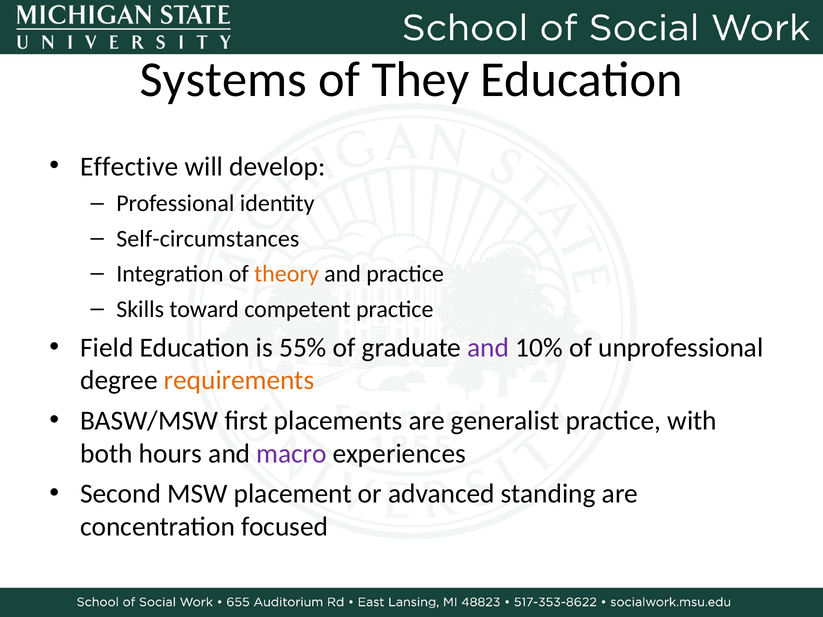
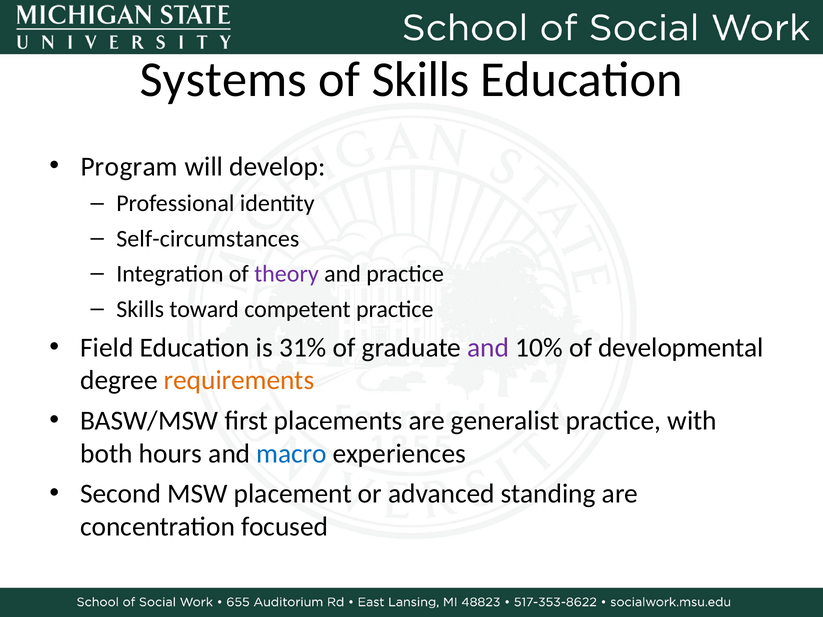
of They: They -> Skills
Effective: Effective -> Program
theory colour: orange -> purple
55%: 55% -> 31%
unprofessional: unprofessional -> developmental
macro colour: purple -> blue
